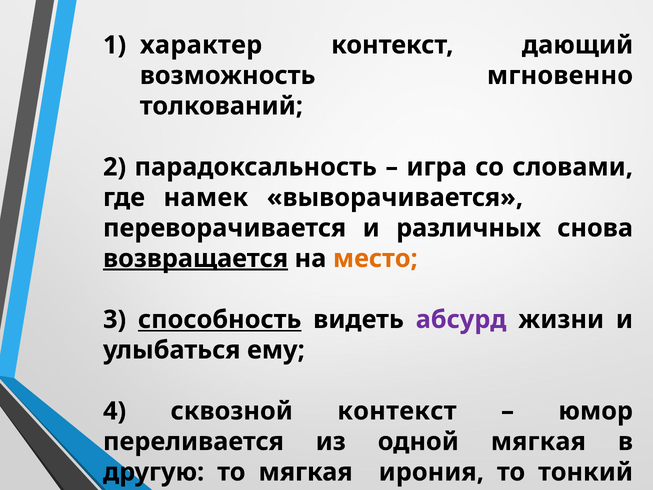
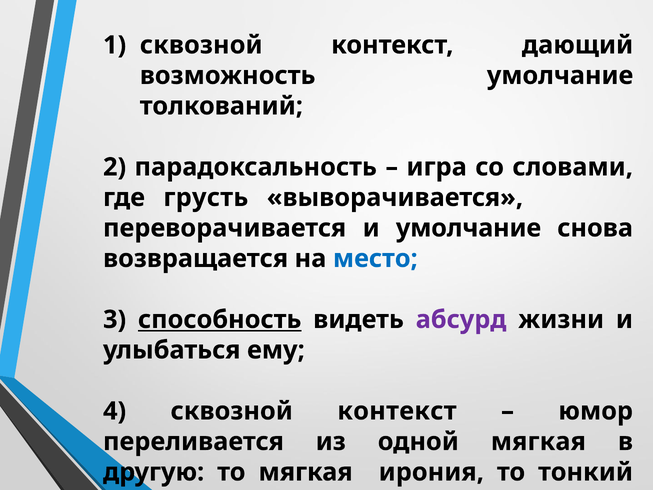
характер at (201, 45): характер -> сквозной
возможность мгновенно: мгновенно -> умолчание
где намек: намек -> грусть
и различных: различных -> умолчание
возвращается underline: present -> none
место colour: orange -> blue
